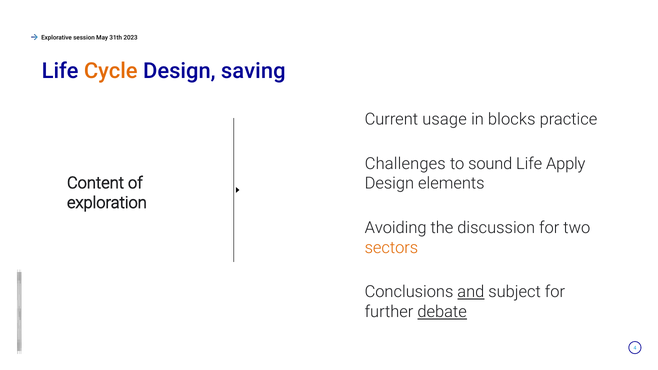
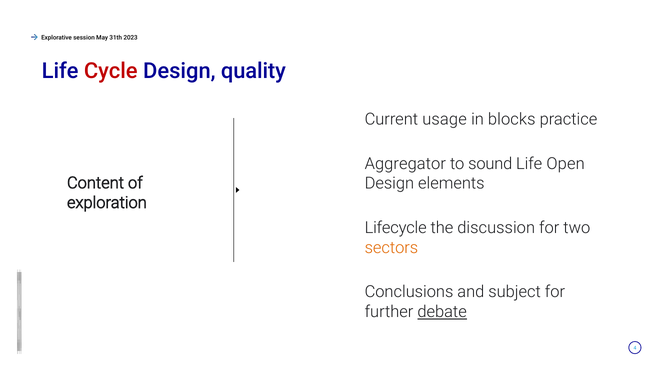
Cycle colour: orange -> red
saving: saving -> quality
Challenges: Challenges -> Aggregator
Apply: Apply -> Open
Avoiding: Avoiding -> Lifecycle
and underline: present -> none
